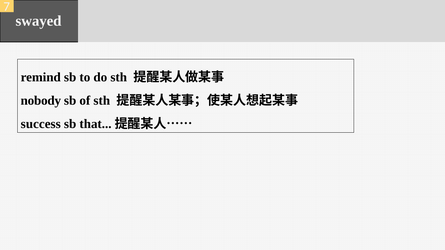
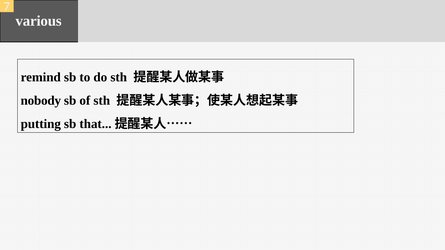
swayed: swayed -> various
success: success -> putting
